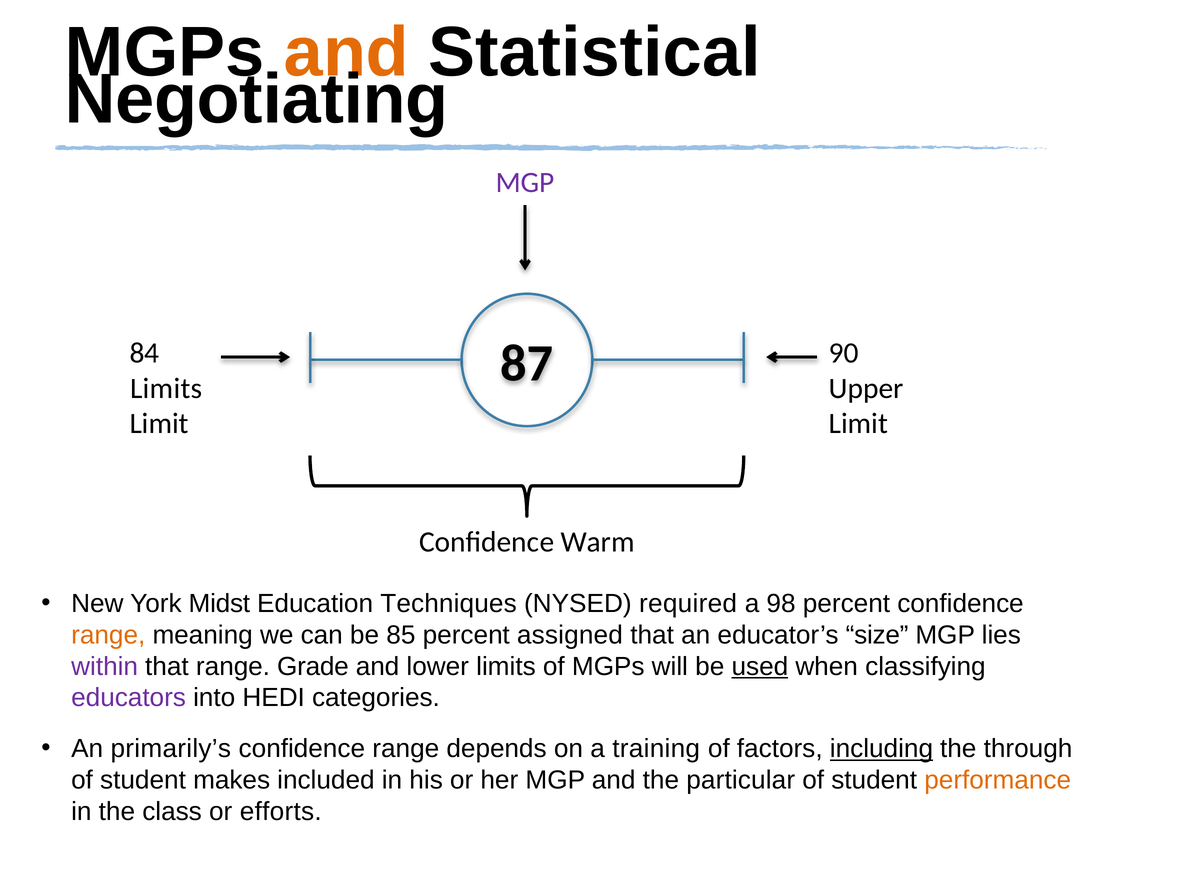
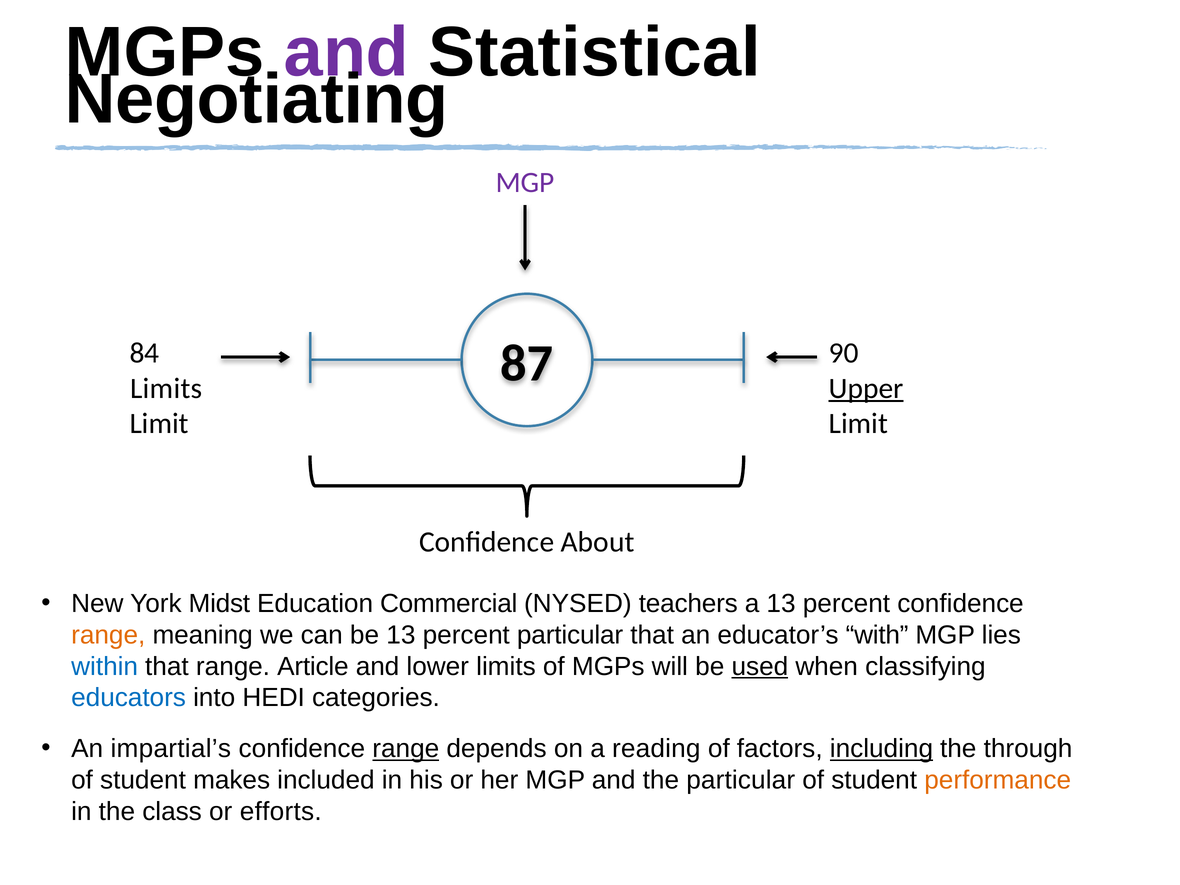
and at (346, 52) colour: orange -> purple
Upper underline: none -> present
Warm: Warm -> About
Techniques: Techniques -> Commercial
required: required -> teachers
a 98: 98 -> 13
be 85: 85 -> 13
percent assigned: assigned -> particular
size: size -> with
within colour: purple -> blue
Grade: Grade -> Article
educators colour: purple -> blue
primarily’s: primarily’s -> impartial’s
range at (406, 749) underline: none -> present
training: training -> reading
